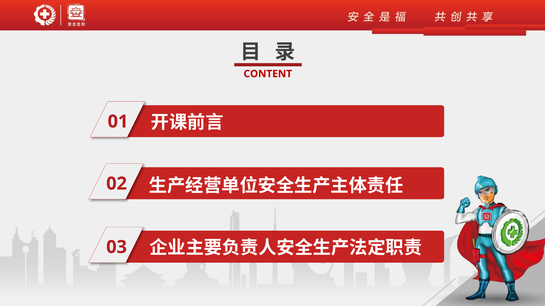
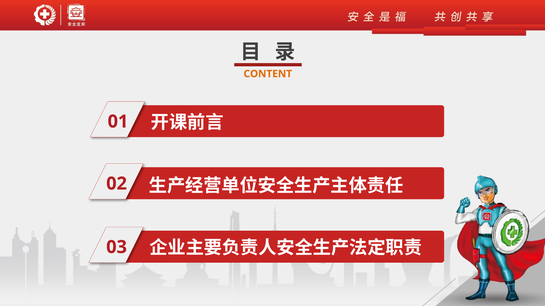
CONTENT colour: red -> orange
